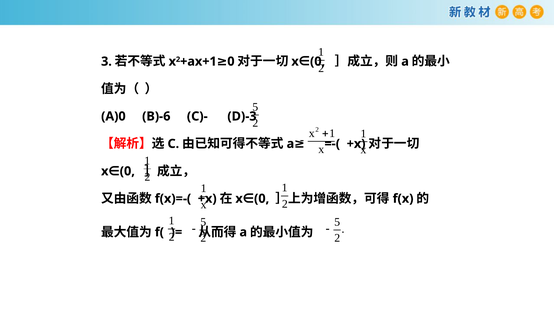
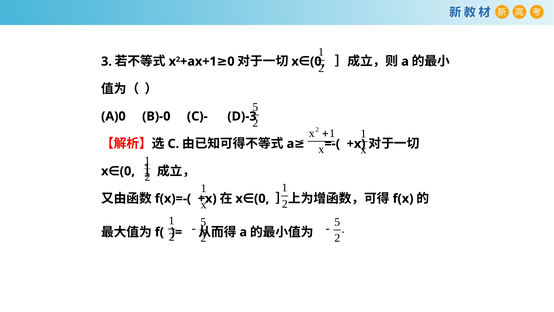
B)-6: B)-6 -> B)-0
